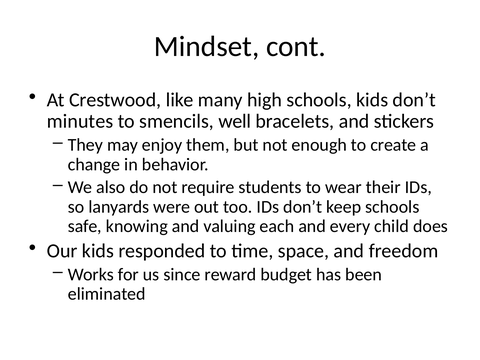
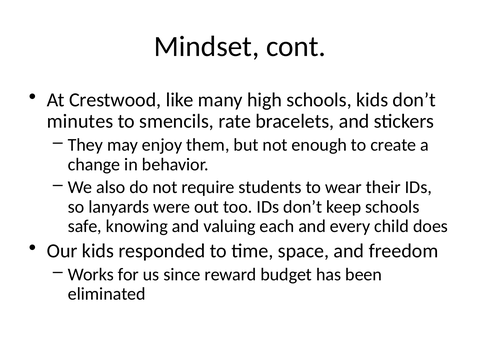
well: well -> rate
